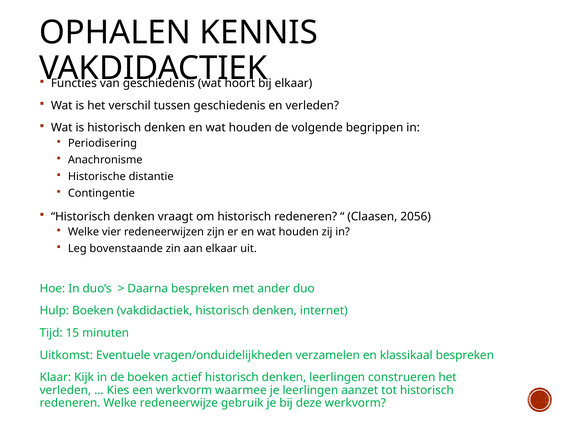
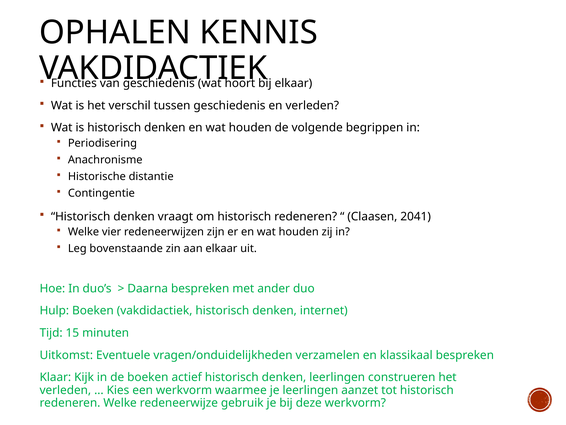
2056: 2056 -> 2041
